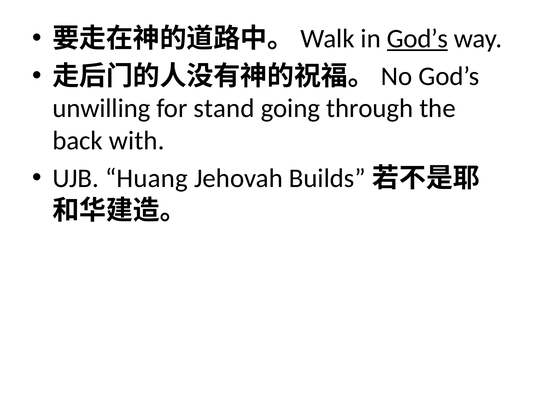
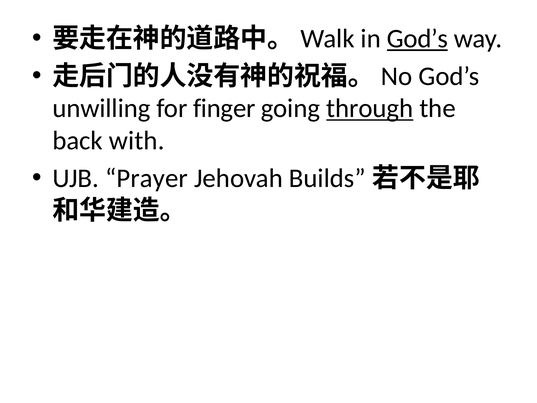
stand: stand -> finger
through underline: none -> present
Huang: Huang -> Prayer
